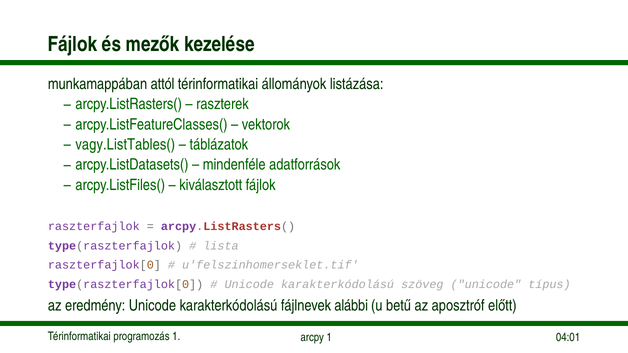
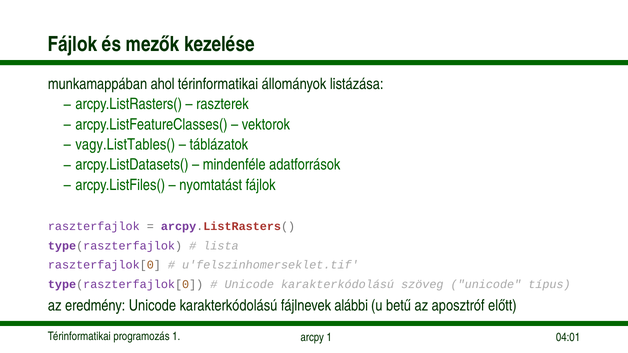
attól: attól -> ahol
kiválasztott: kiválasztott -> nyomtatást
